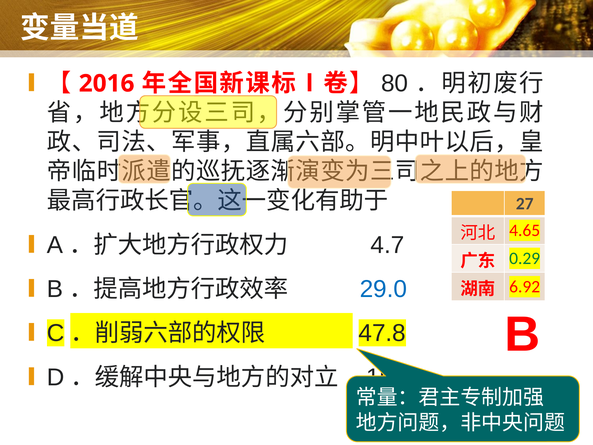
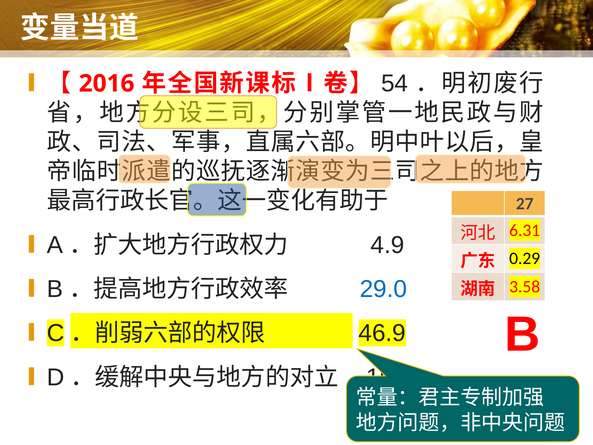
80: 80 -> 54
4.65: 4.65 -> 6.31
4.7: 4.7 -> 4.9
0.29 colour: green -> black
6.92: 6.92 -> 3.58
47.8: 47.8 -> 46.9
